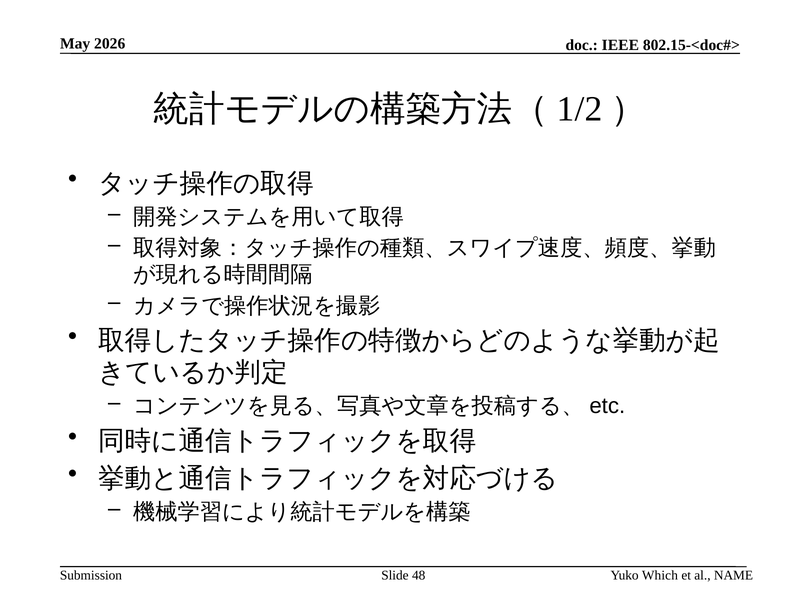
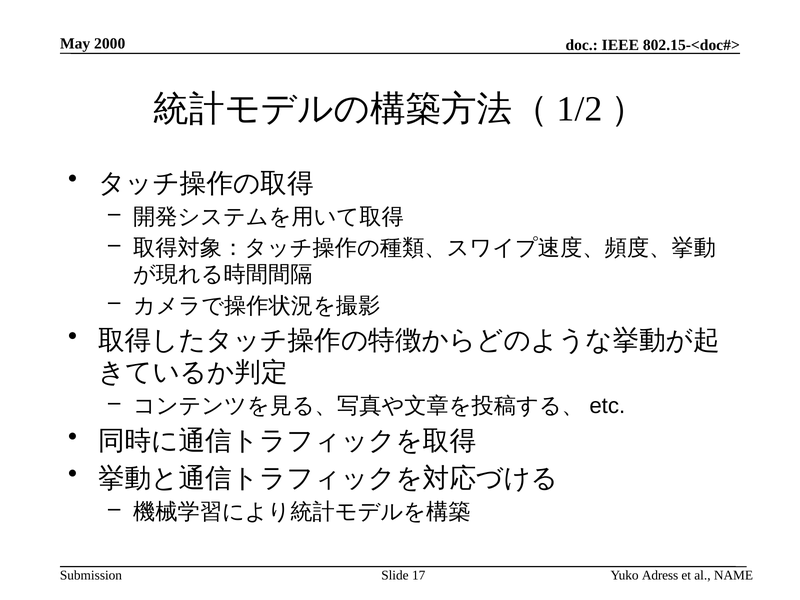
2026: 2026 -> 2000
48: 48 -> 17
Which: Which -> Adress
